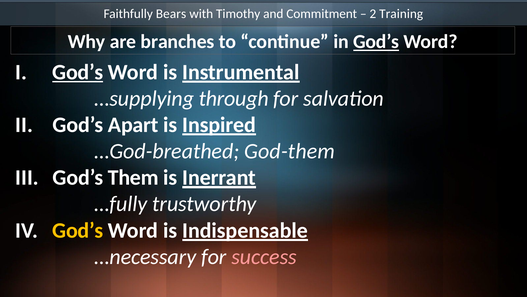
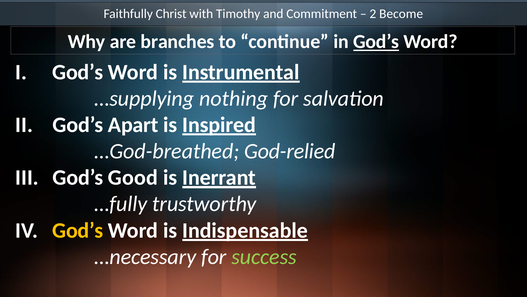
Bears: Bears -> Christ
Training: Training -> Become
God’s at (78, 72) underline: present -> none
through: through -> nothing
God-them: God-them -> God-relied
Them: Them -> Good
success colour: pink -> light green
